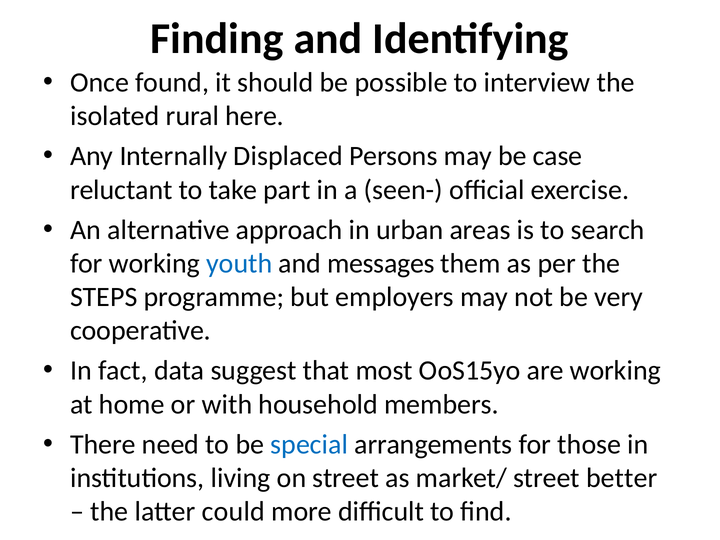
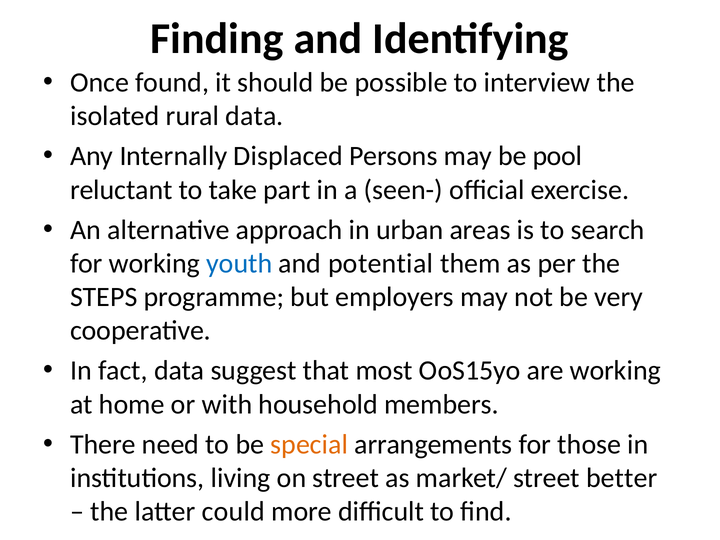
rural here: here -> data
case: case -> pool
messages: messages -> potential
special colour: blue -> orange
